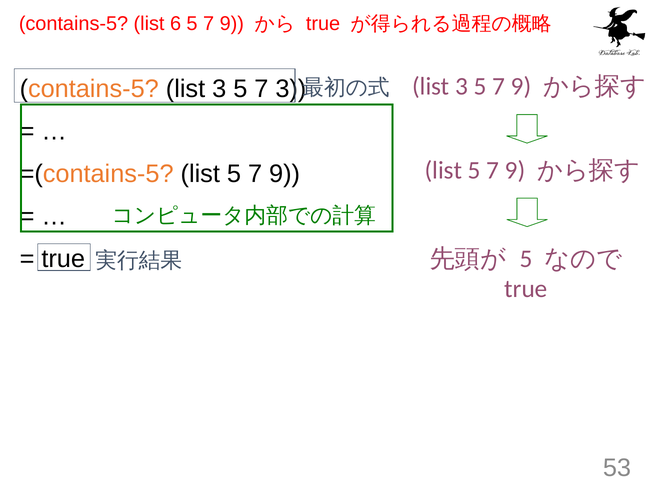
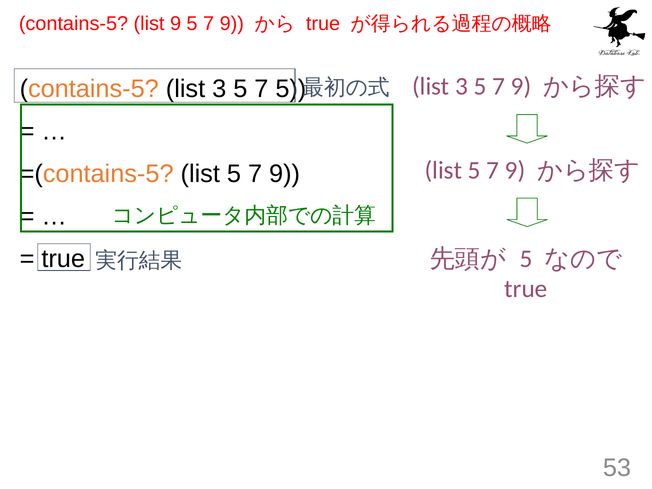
list 6: 6 -> 9
7 3: 3 -> 5
